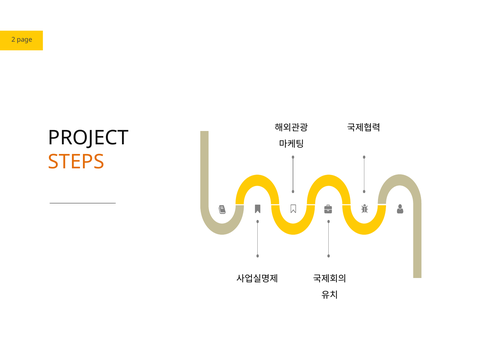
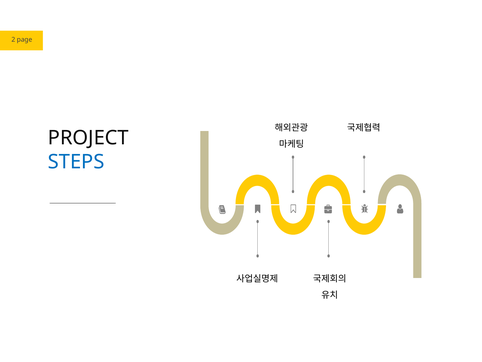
STEPS colour: orange -> blue
